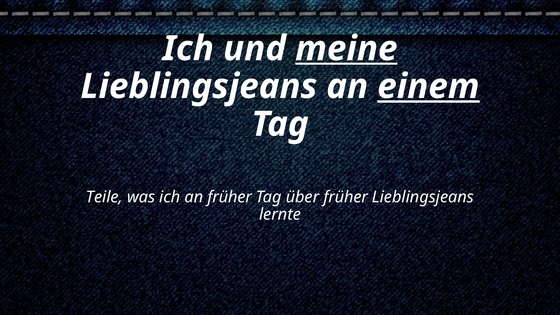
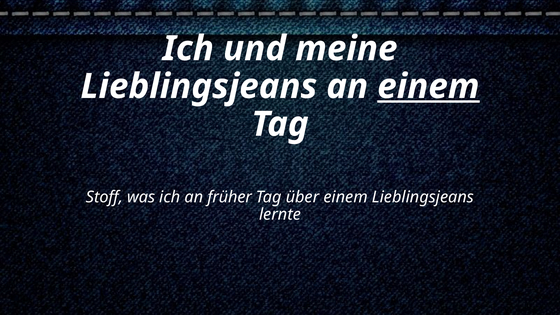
meine underline: present -> none
Teile: Teile -> Stoff
über früher: früher -> einem
